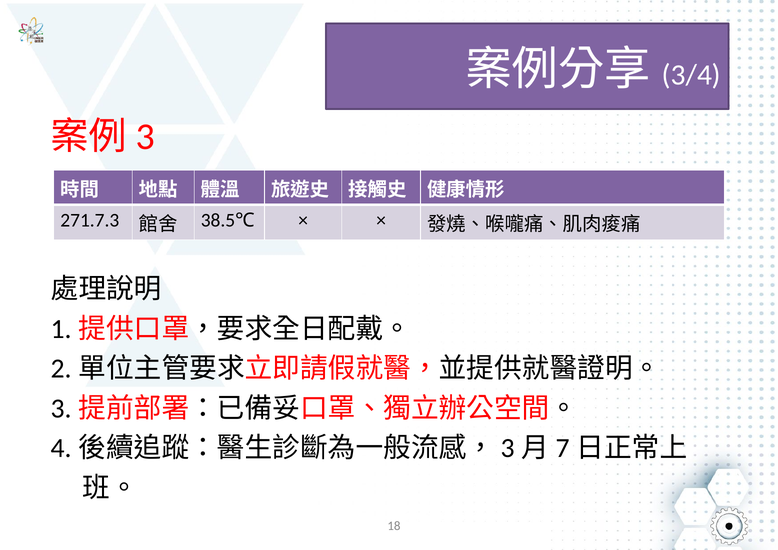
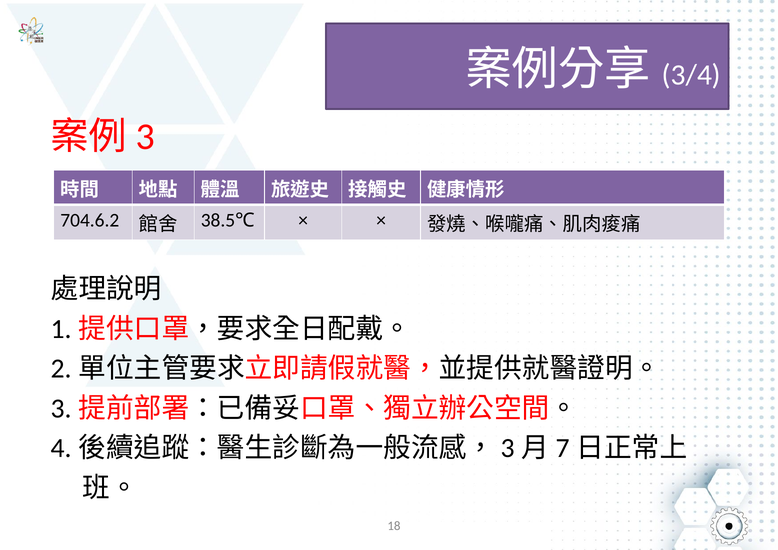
271.7.3: 271.7.3 -> 704.6.2
